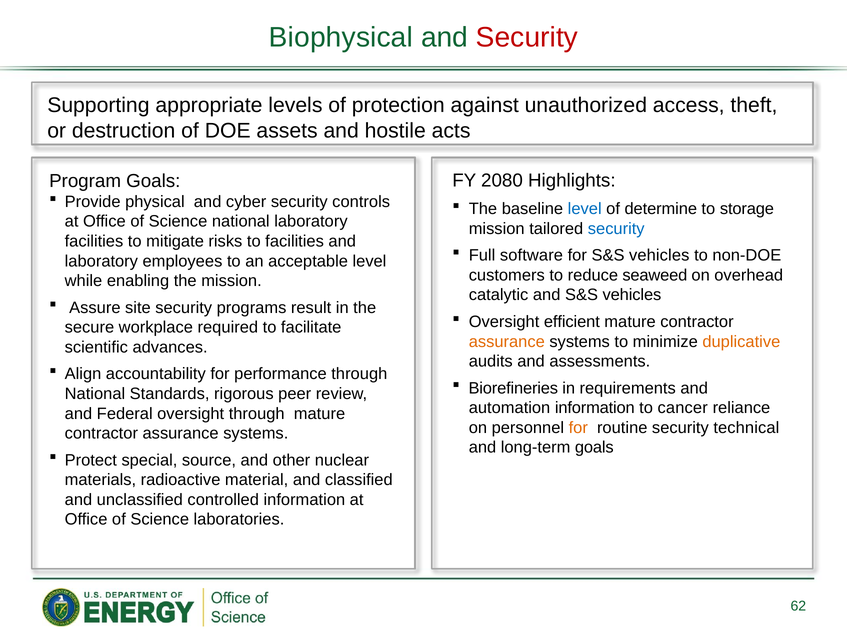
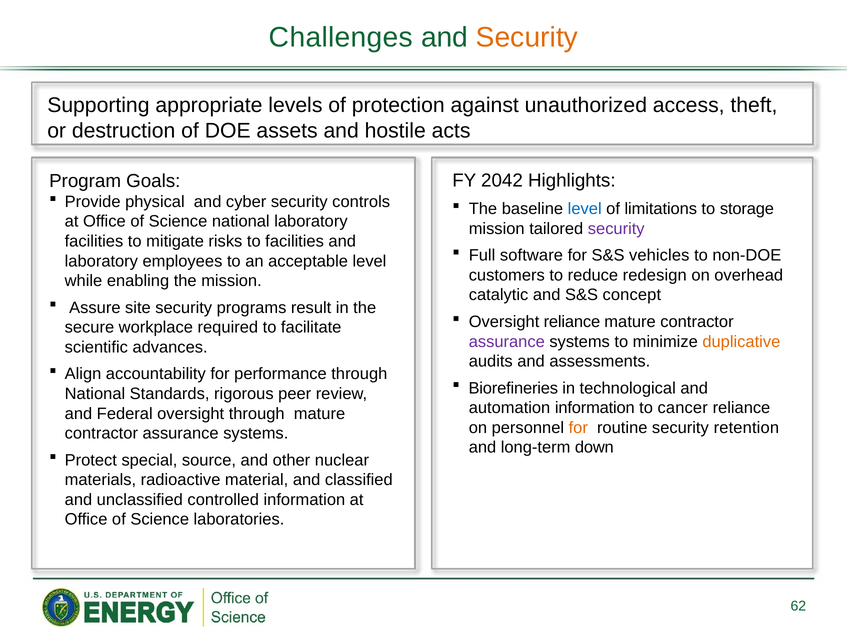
Biophysical: Biophysical -> Challenges
Security at (527, 38) colour: red -> orange
2080: 2080 -> 2042
determine: determine -> limitations
security at (616, 229) colour: blue -> purple
seaweed: seaweed -> redesign
and S&S vehicles: vehicles -> concept
Oversight efficient: efficient -> reliance
assurance at (507, 342) colour: orange -> purple
requirements: requirements -> technological
technical: technical -> retention
long-term goals: goals -> down
